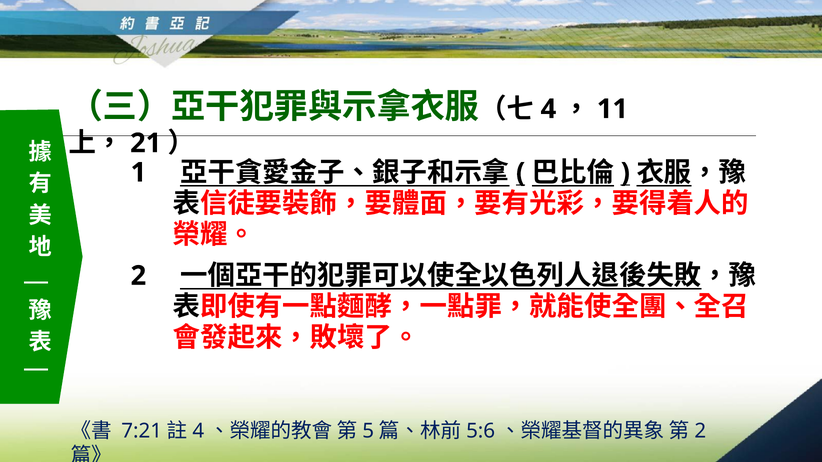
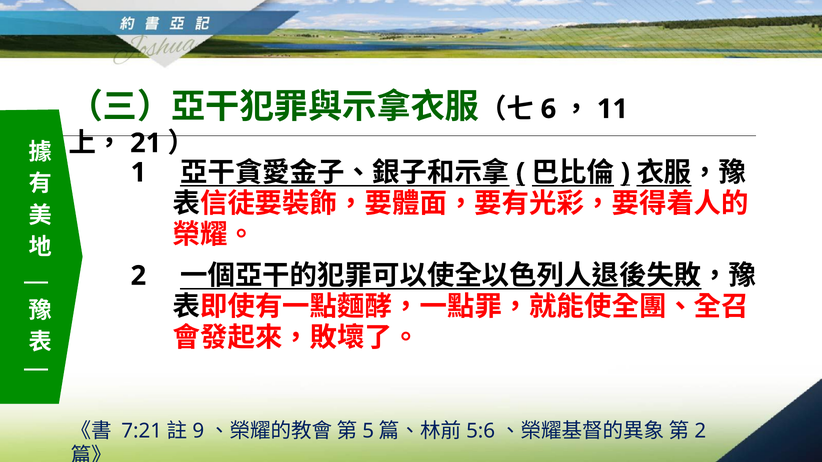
4 at (548, 109): 4 -> 6
4 at (198, 431): 4 -> 9
